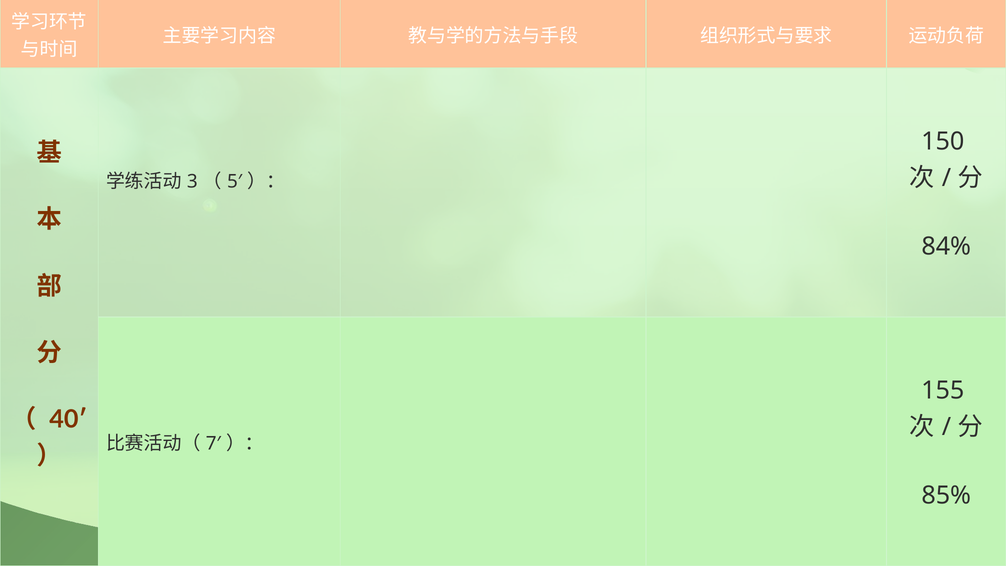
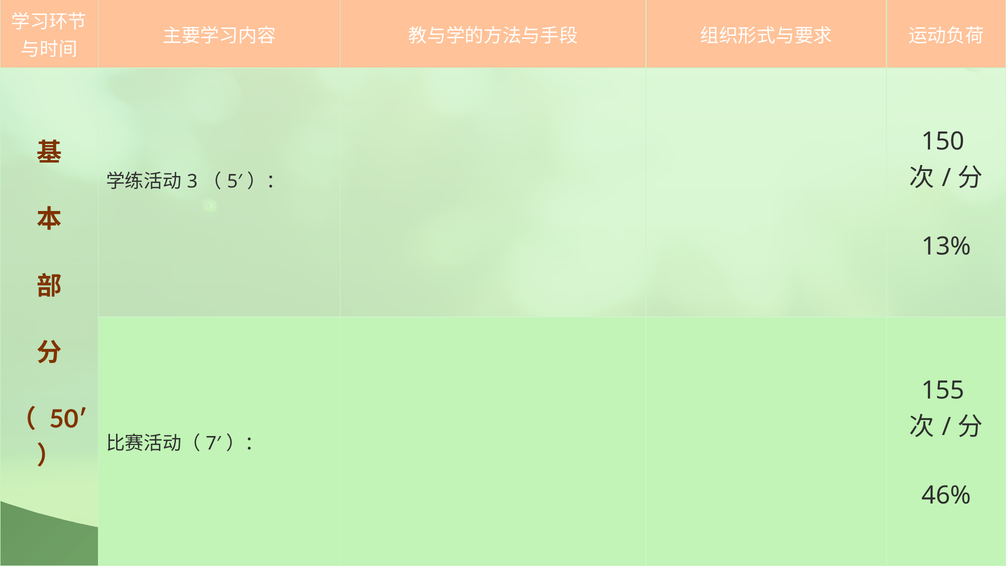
84%: 84% -> 13%
40′: 40′ -> 50′
85%: 85% -> 46%
